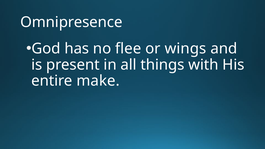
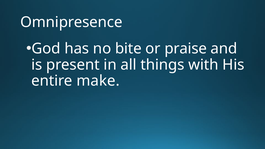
flee: flee -> bite
wings: wings -> praise
